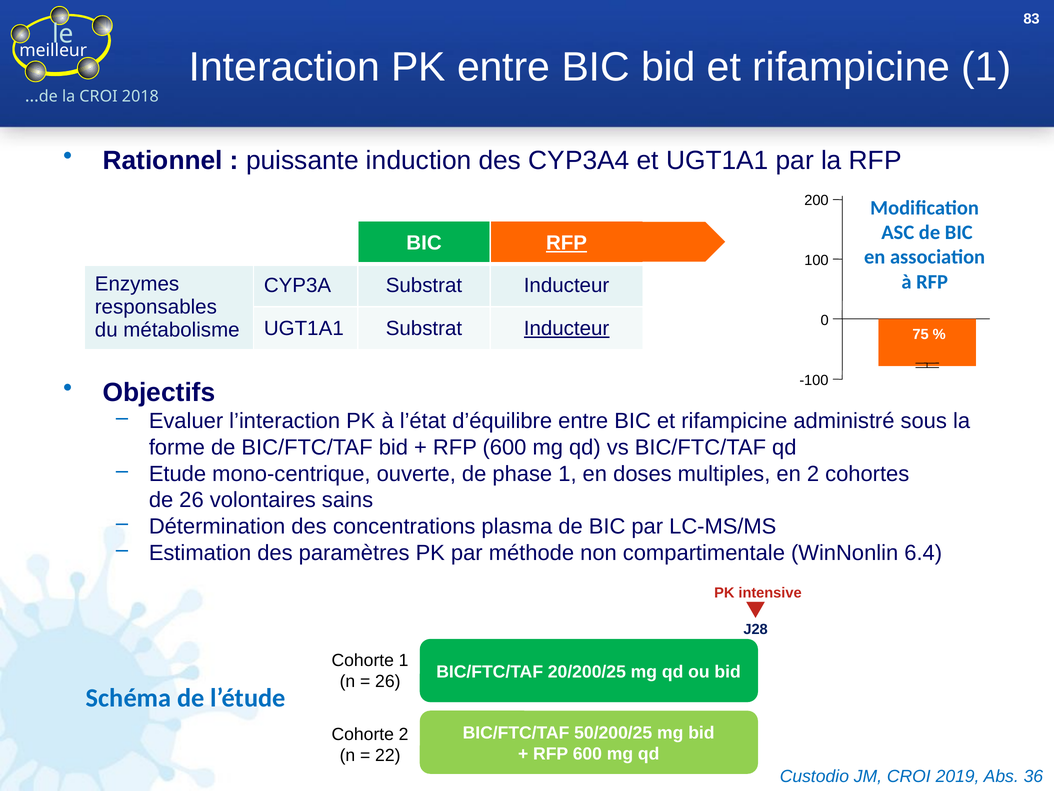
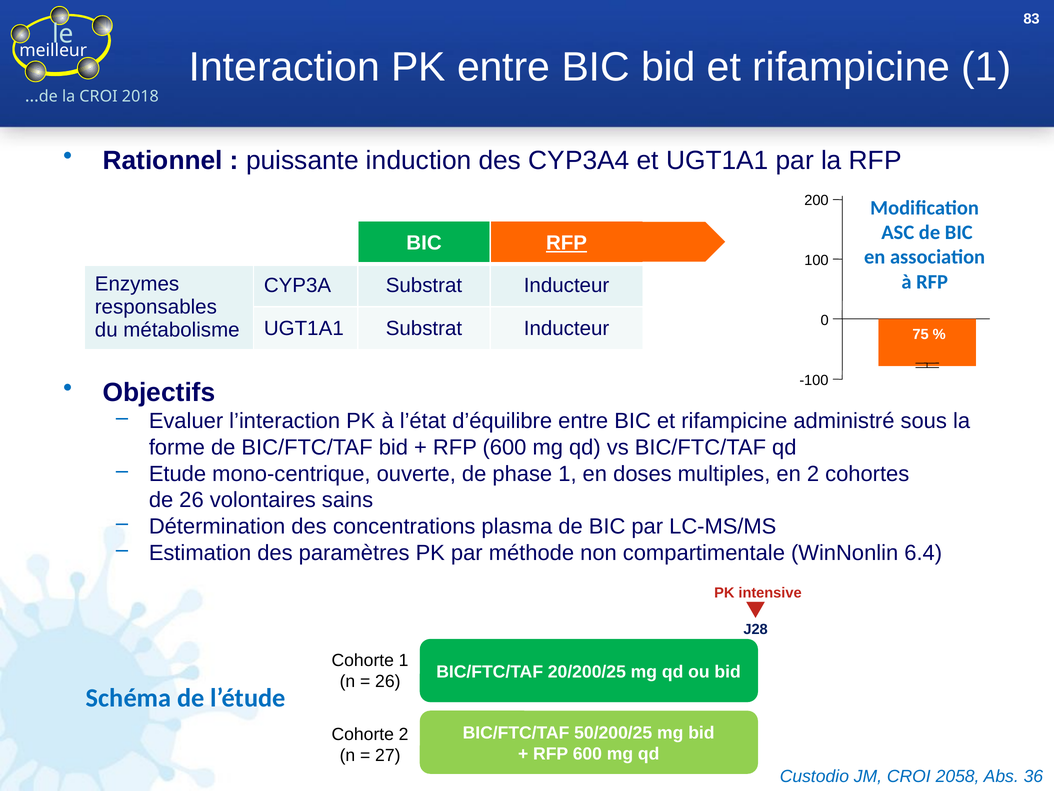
Inducteur at (567, 328) underline: present -> none
22: 22 -> 27
2019: 2019 -> 2058
